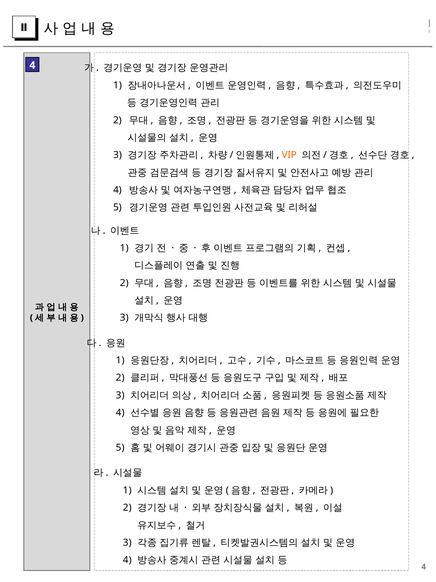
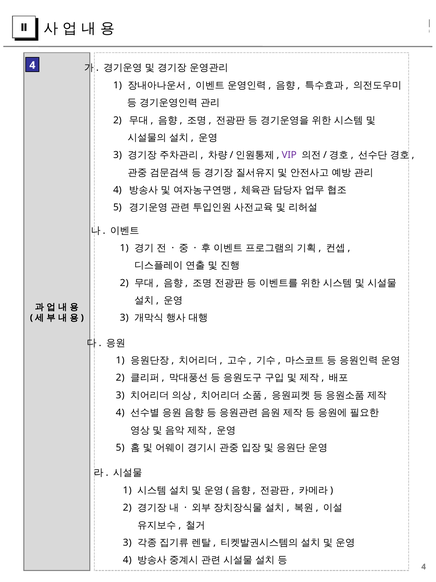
VIP colour: orange -> purple
